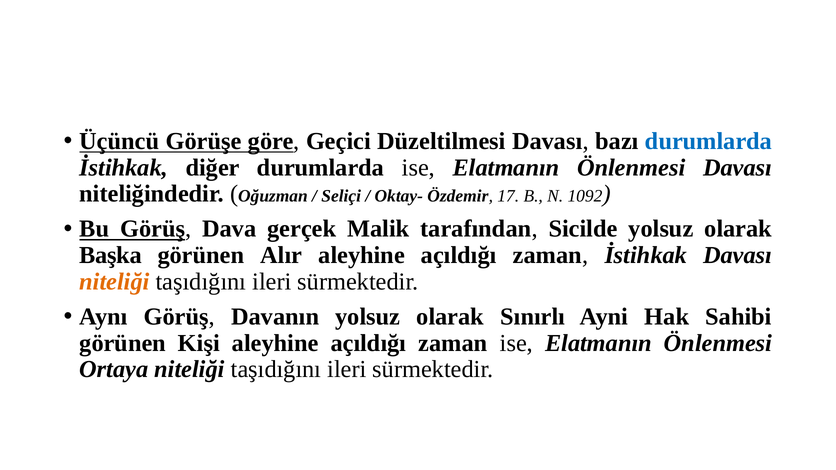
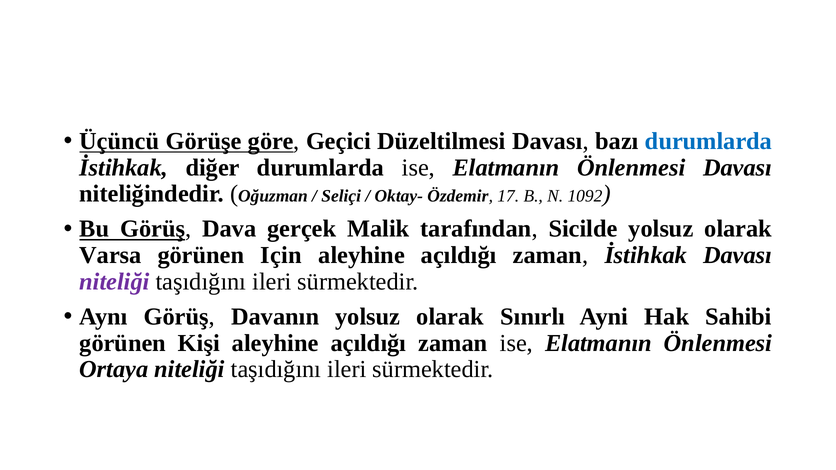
Başka: Başka -> Varsa
Alır: Alır -> Için
niteliği at (115, 282) colour: orange -> purple
